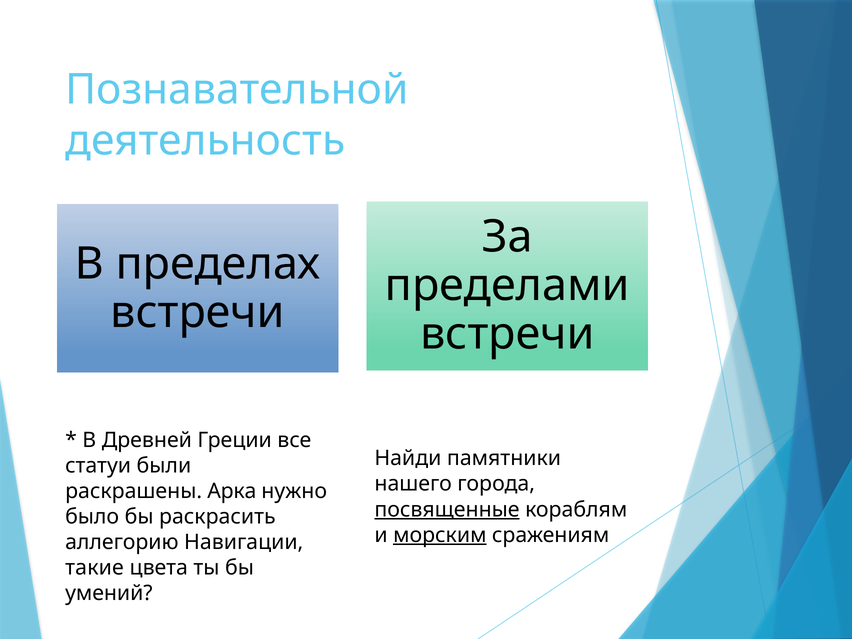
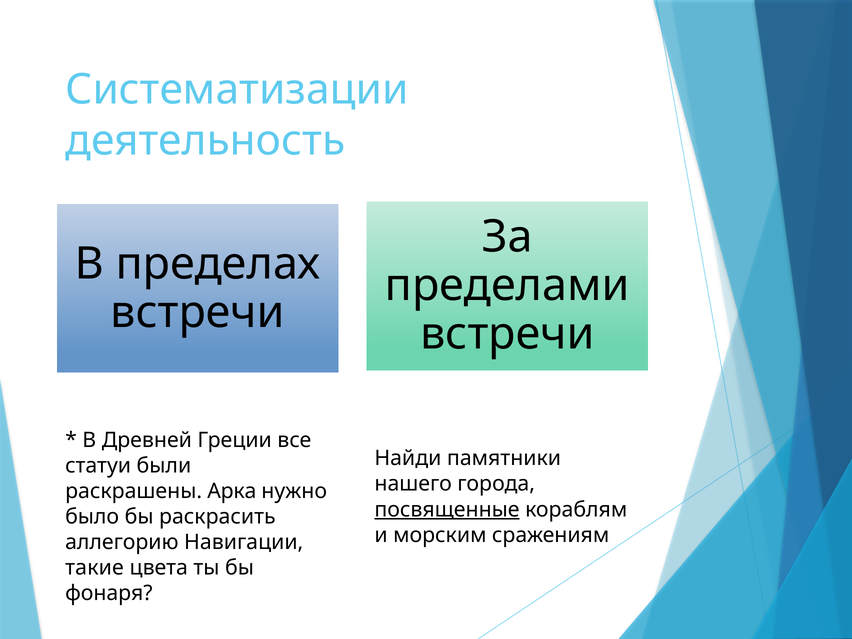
Познавательной: Познавательной -> Систематизации
морским underline: present -> none
умений: умений -> фонаря
